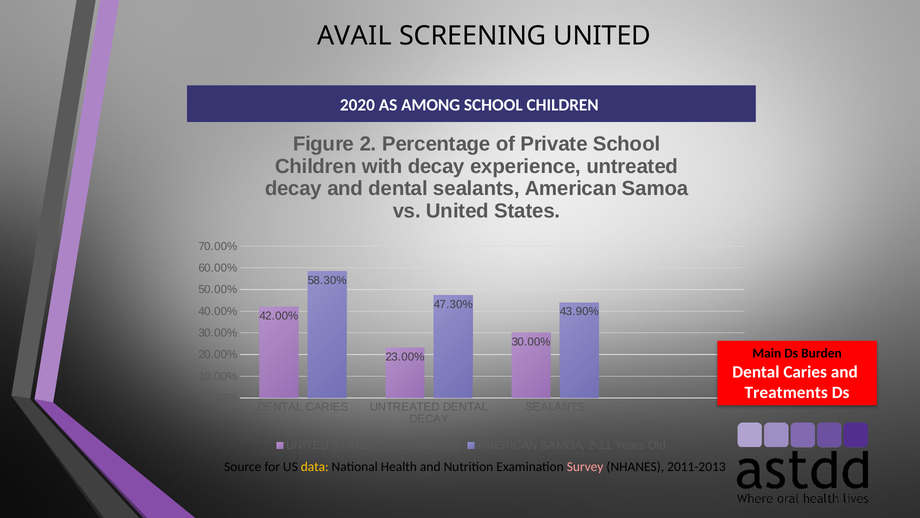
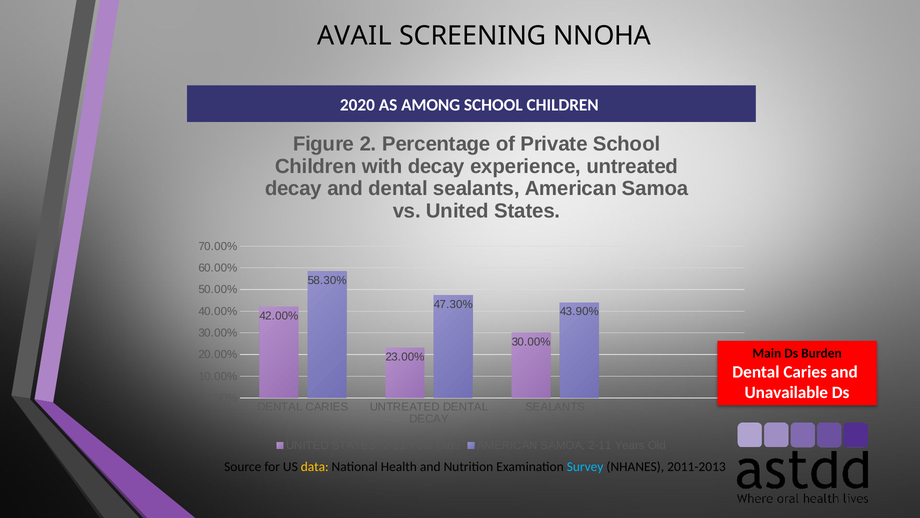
SCREENING UNITED: UNITED -> NNOHA
Treatments: Treatments -> Unavailable
Survey colour: pink -> light blue
